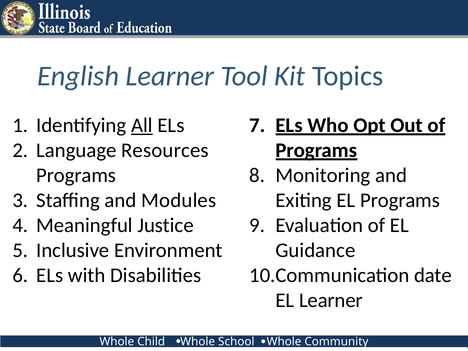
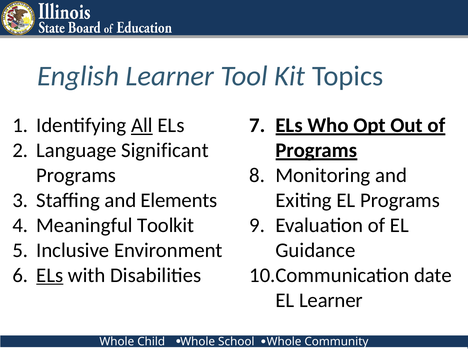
Resources: Resources -> Significant
Modules: Modules -> Elements
Justice: Justice -> Toolkit
ELs at (50, 275) underline: none -> present
